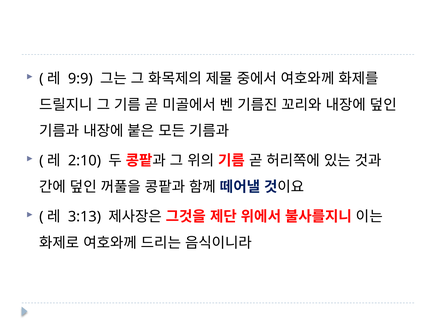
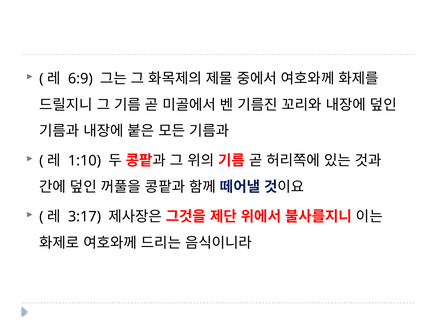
9:9: 9:9 -> 6:9
2:10: 2:10 -> 1:10
3:13: 3:13 -> 3:17
